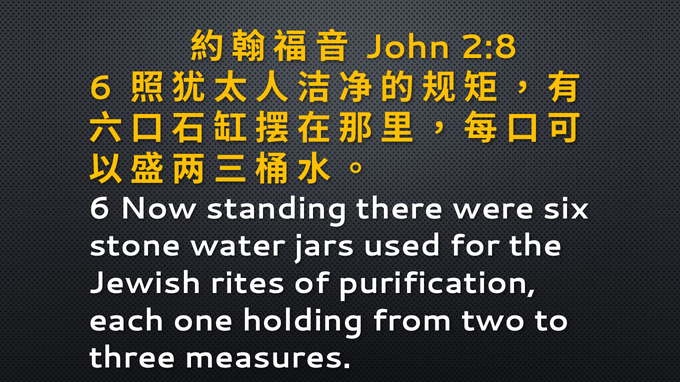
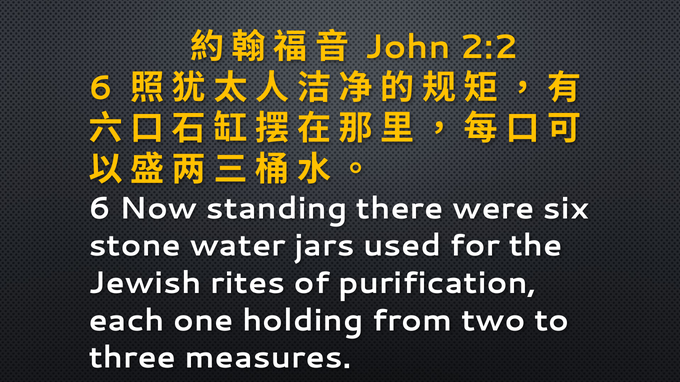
2:8: 2:8 -> 2:2
